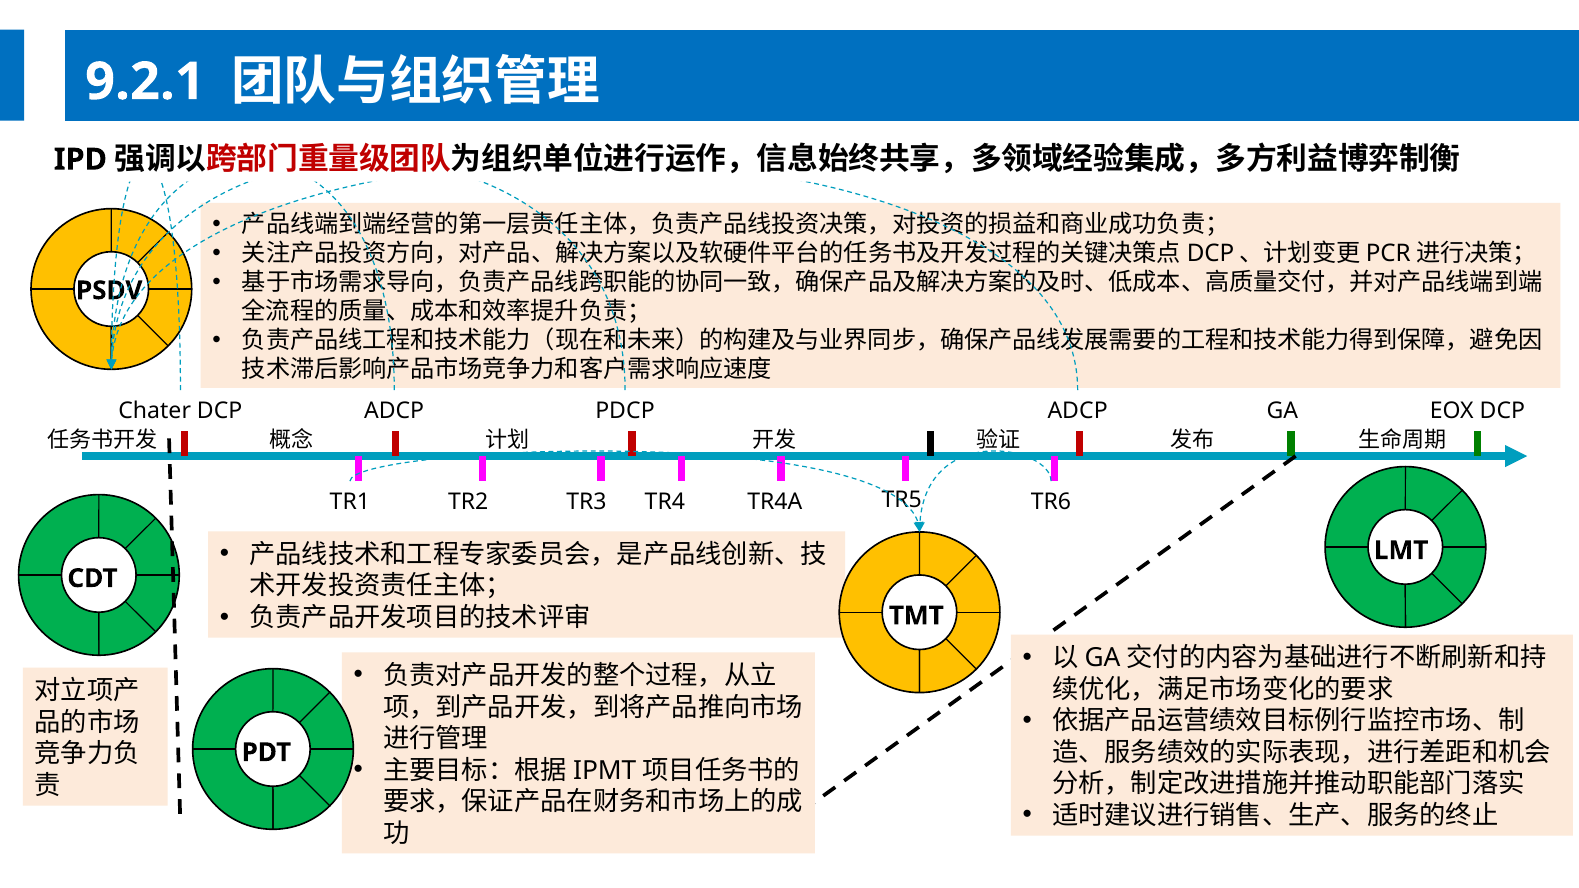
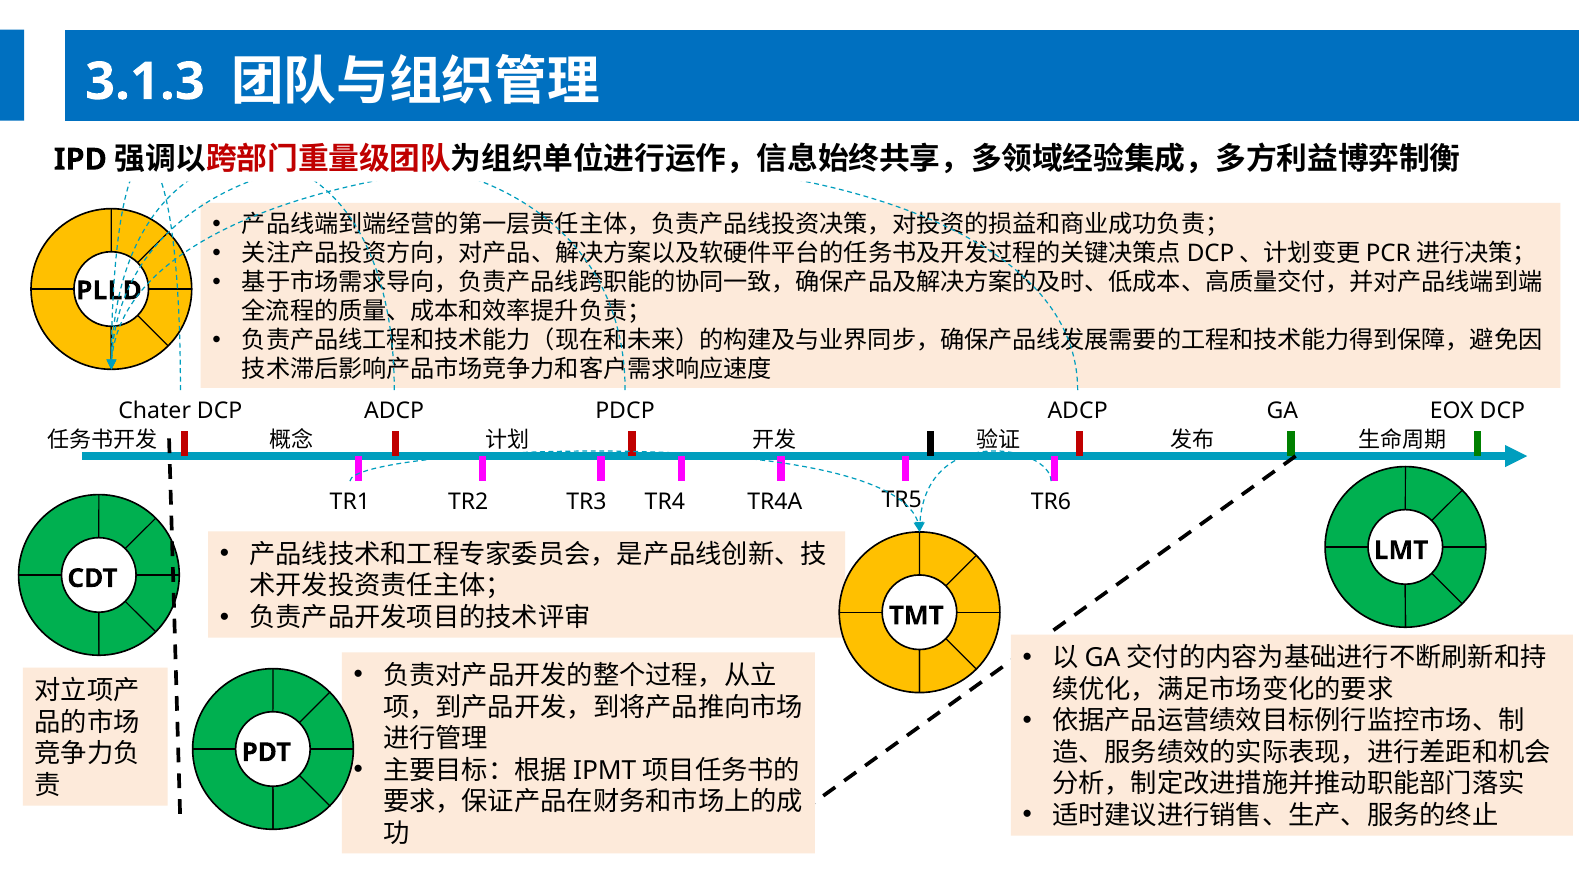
9.2.1: 9.2.1 -> 3.1.3
PSDV: PSDV -> PLLD
